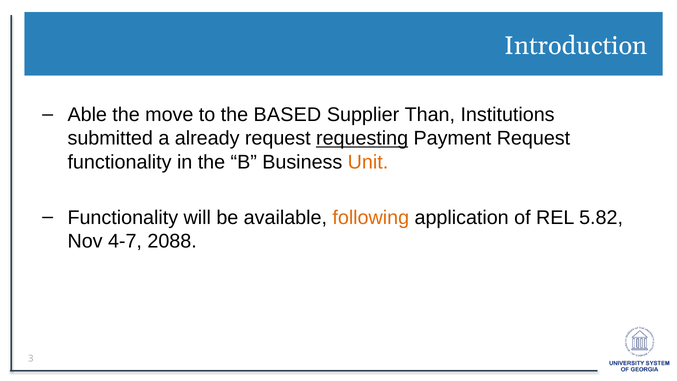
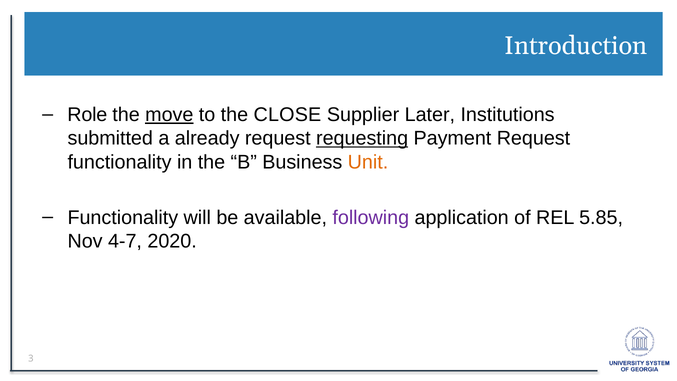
Able: Able -> Role
move underline: none -> present
BASED: BASED -> CLOSE
Than: Than -> Later
following colour: orange -> purple
5.82: 5.82 -> 5.85
2088: 2088 -> 2020
